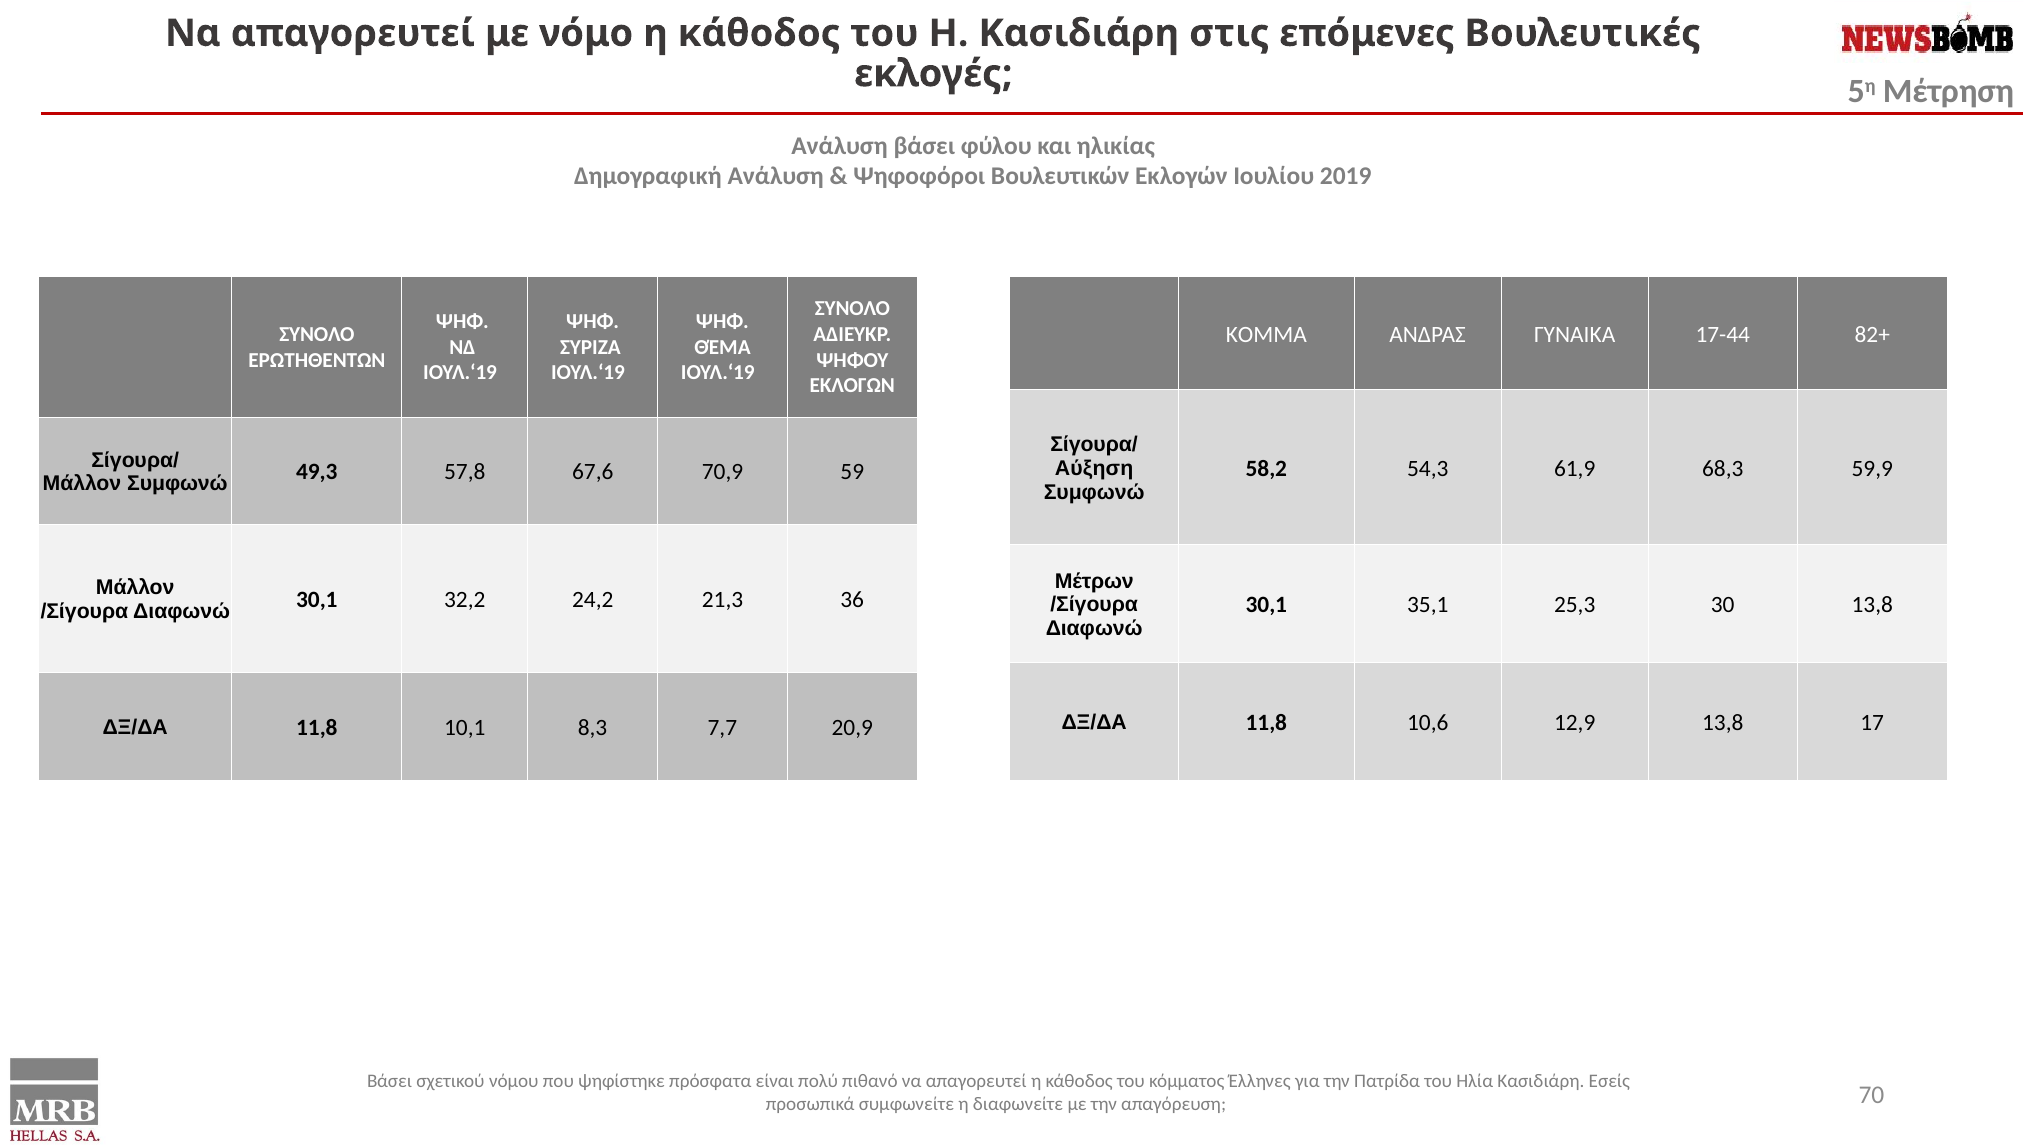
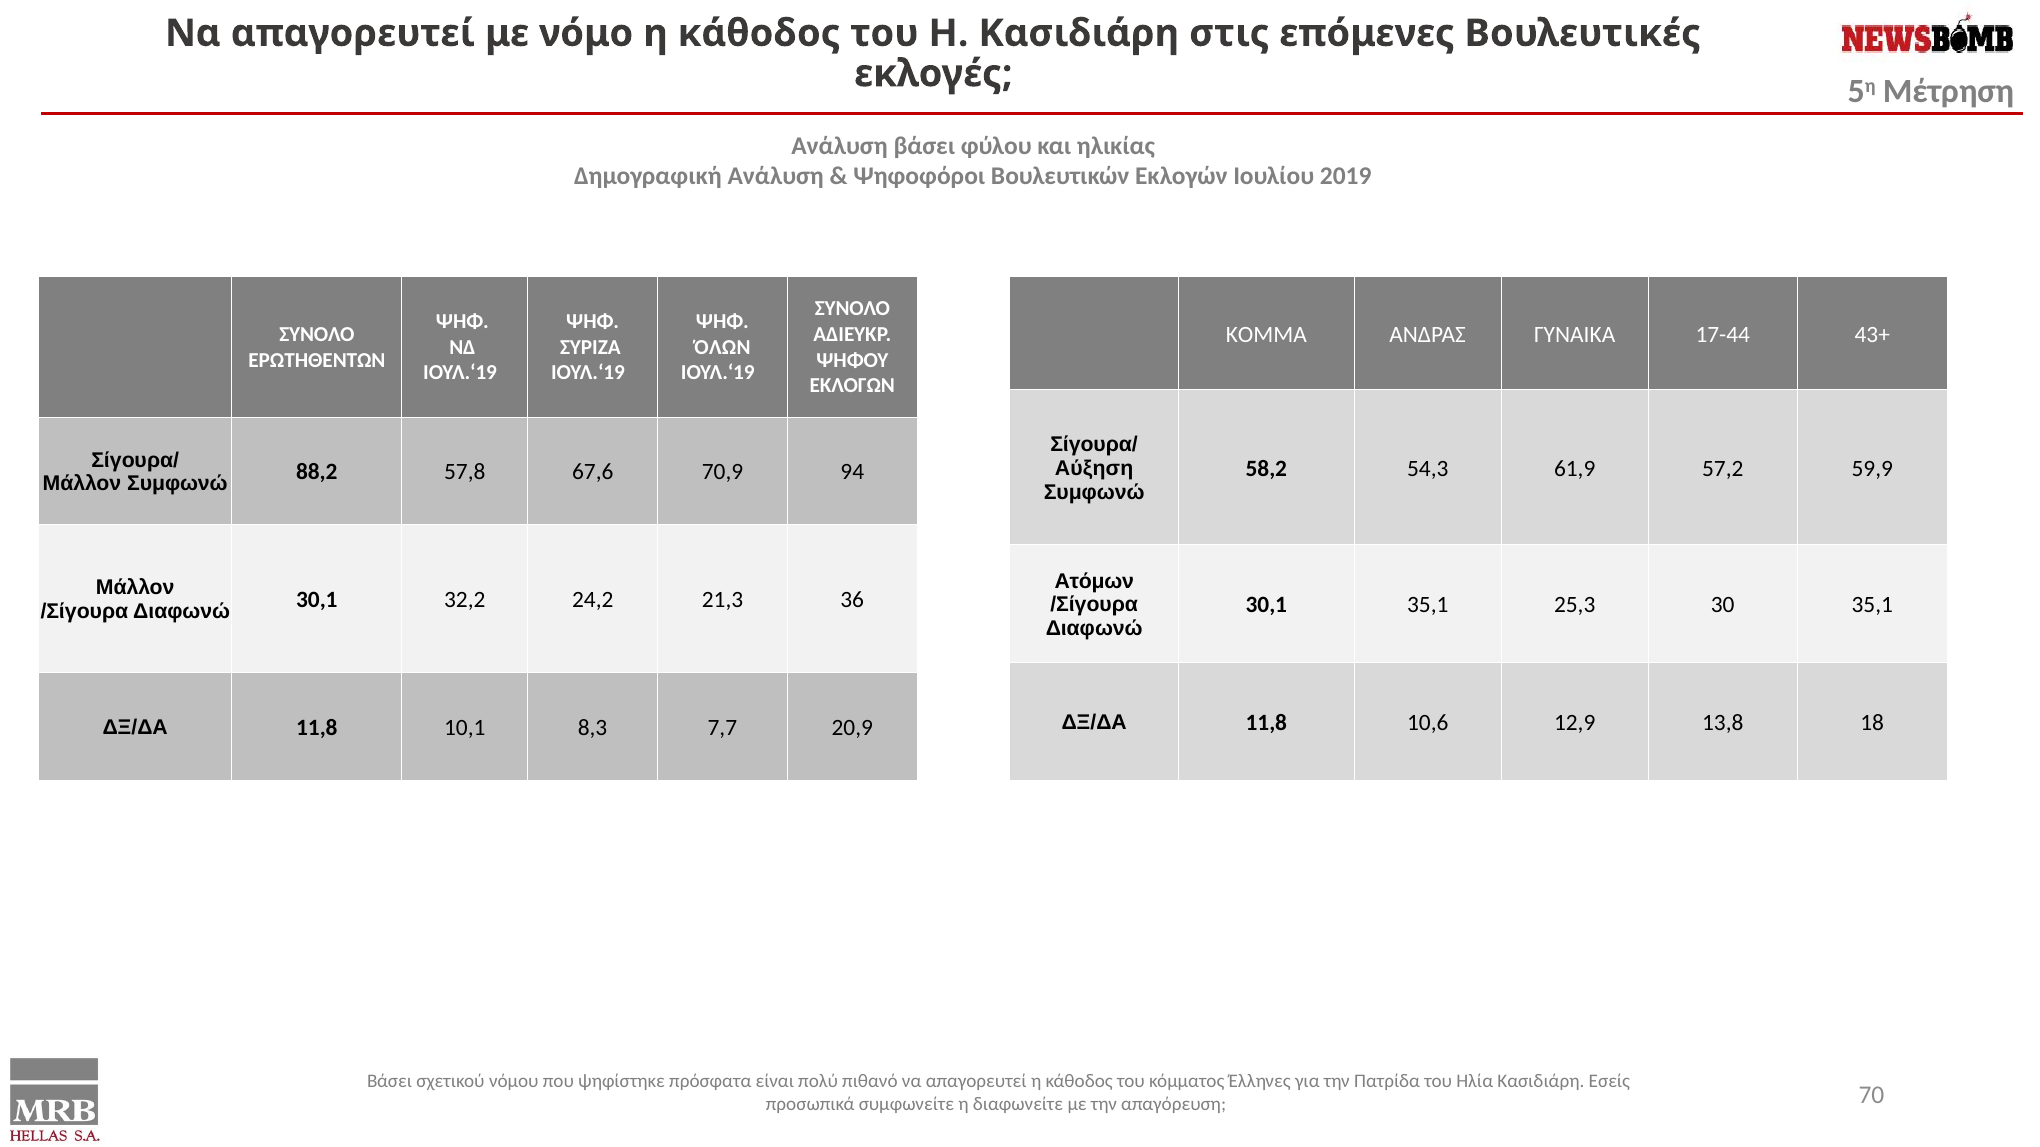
82+: 82+ -> 43+
ΘΈΜΑ: ΘΈΜΑ -> ΌΛΩΝ
68,3: 68,3 -> 57,2
49,3: 49,3 -> 88,2
59: 59 -> 94
Μέτρων: Μέτρων -> Ατόμων
30 13,8: 13,8 -> 35,1
17: 17 -> 18
